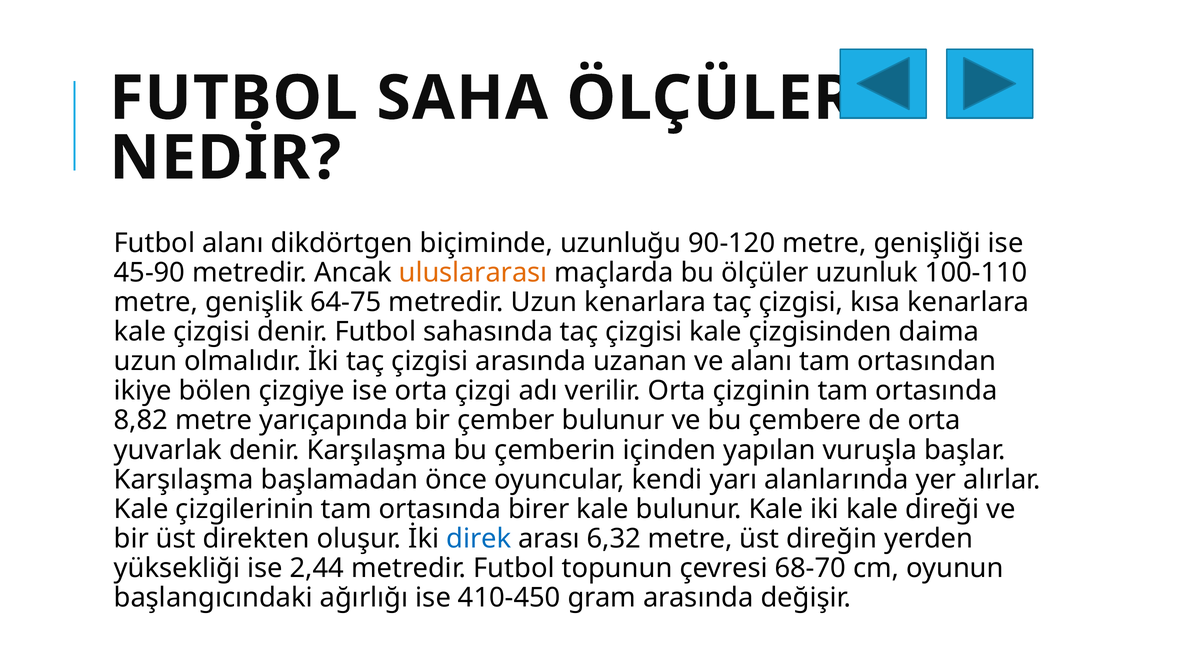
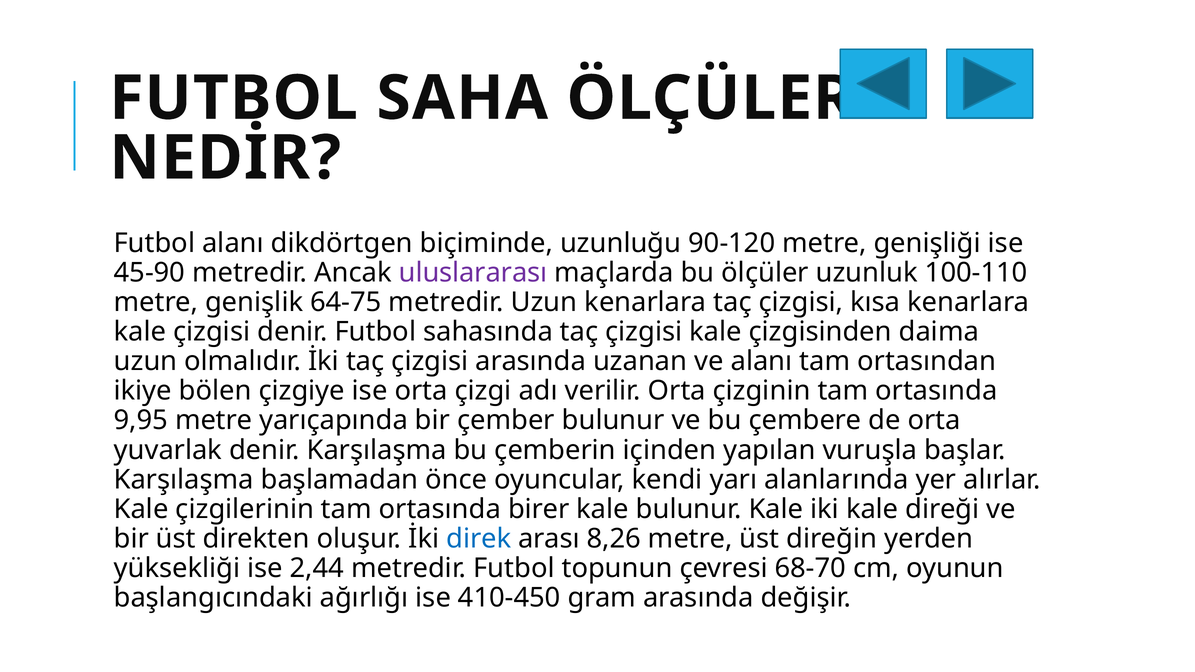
uluslararası colour: orange -> purple
8,82: 8,82 -> 9,95
6,32: 6,32 -> 8,26
